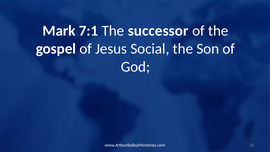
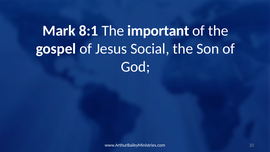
7:1: 7:1 -> 8:1
successor: successor -> important
